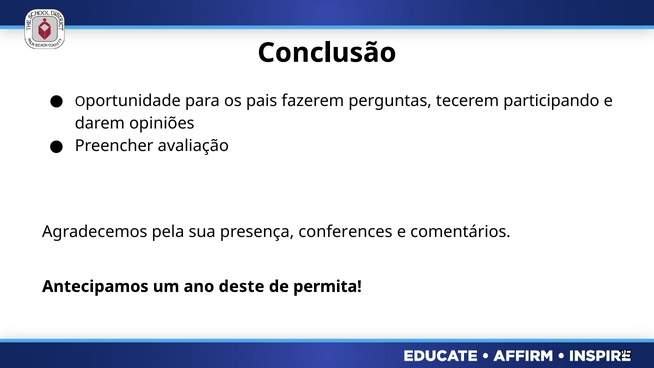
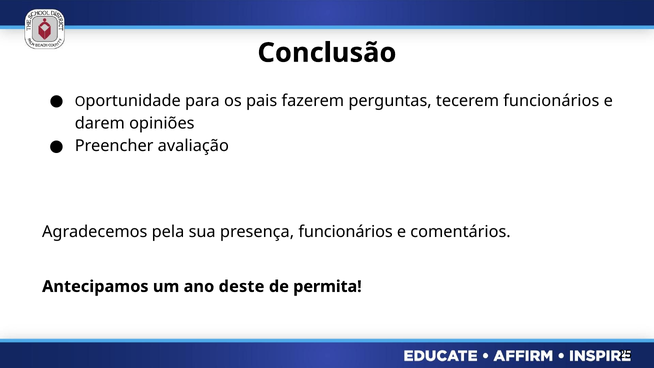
tecerem participando: participando -> funcionários
presença conferences: conferences -> funcionários
